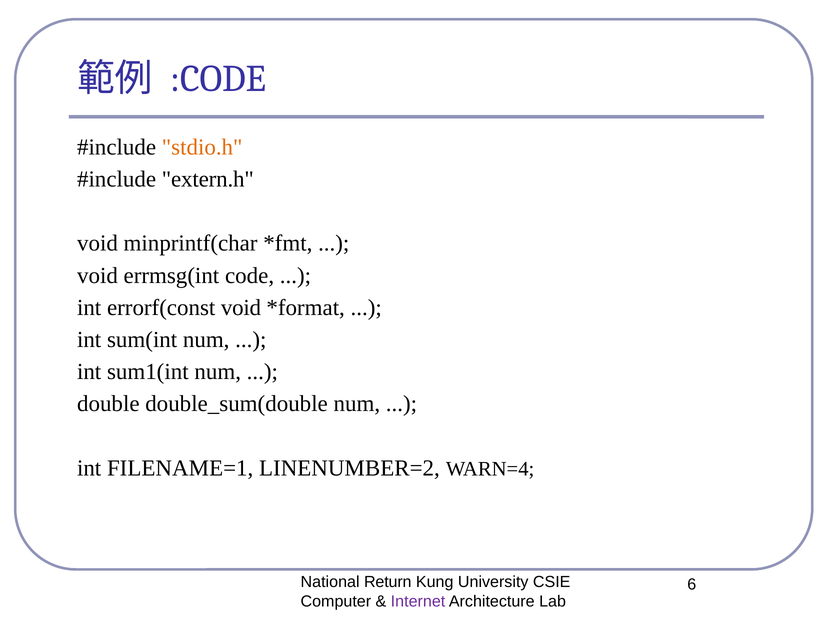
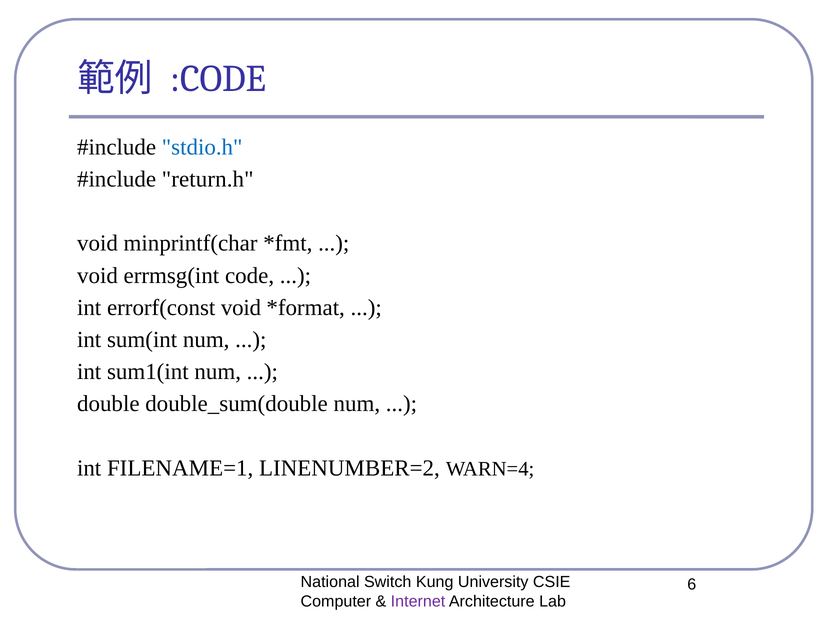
stdio.h colour: orange -> blue
extern.h: extern.h -> return.h
Return: Return -> Switch
